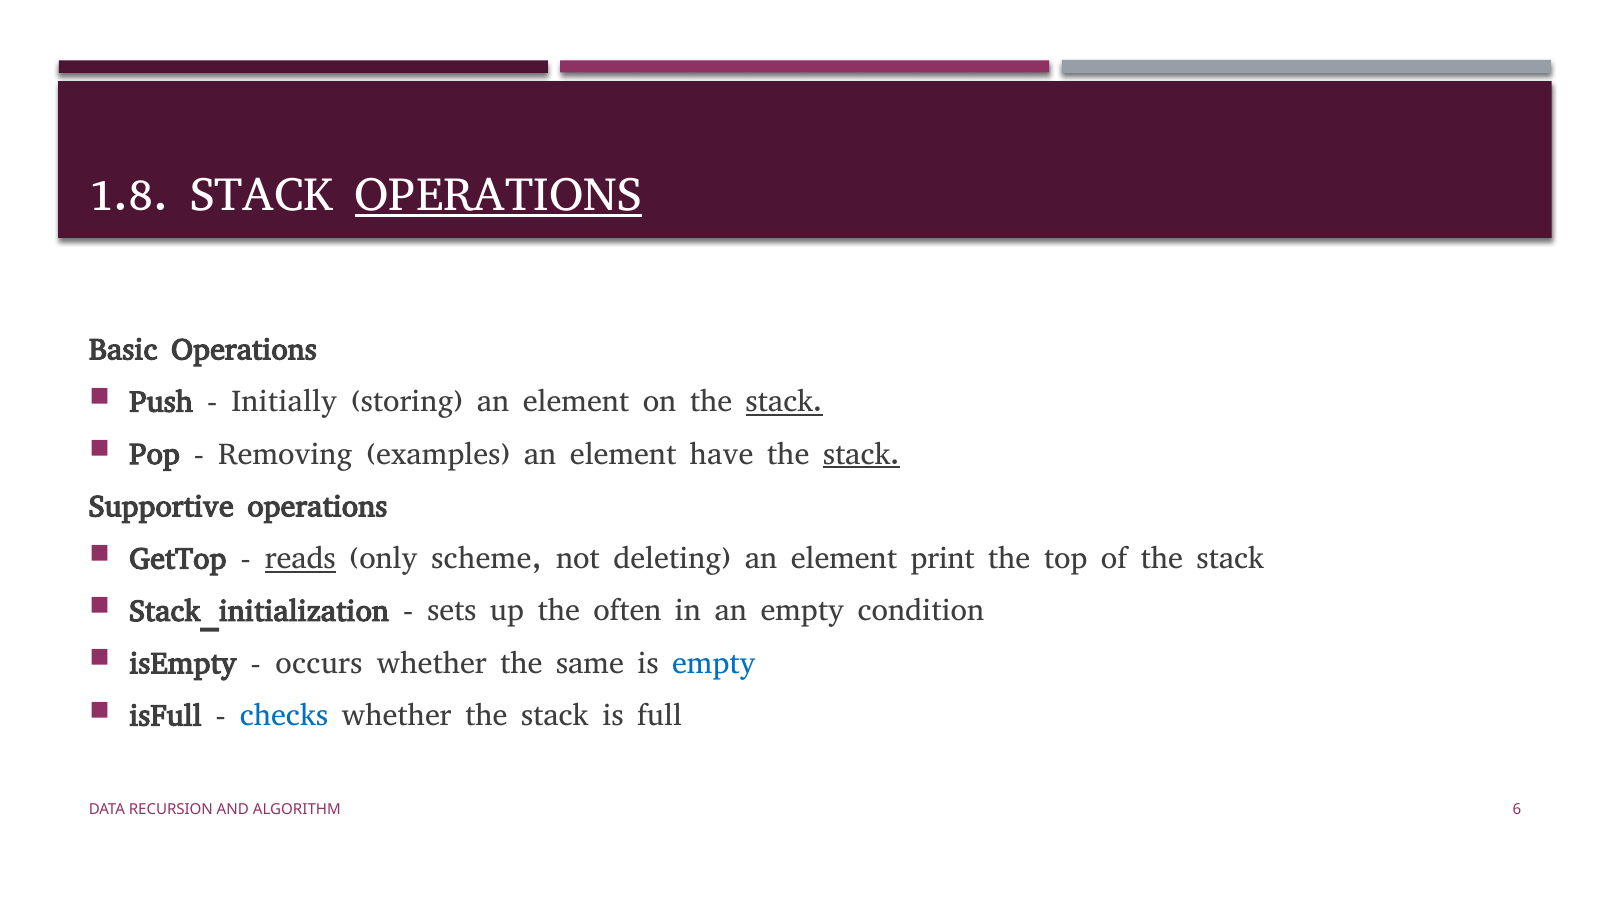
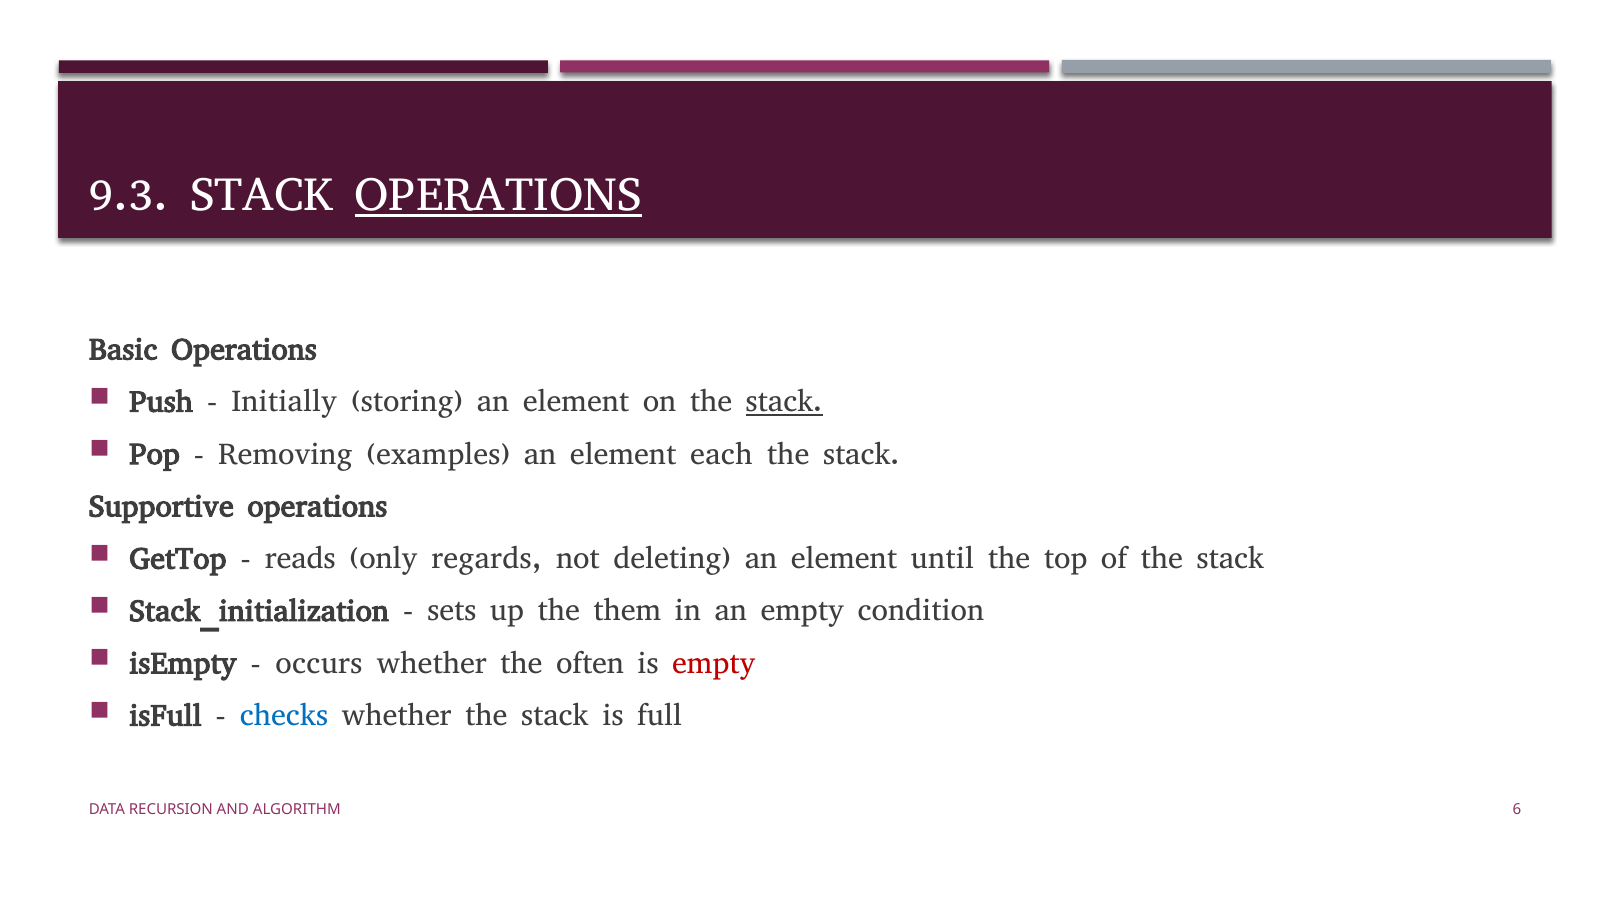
1.8: 1.8 -> 9.3
have: have -> each
stack at (862, 454) underline: present -> none
reads underline: present -> none
scheme: scheme -> regards
print: print -> until
often: often -> them
same: same -> often
empty at (714, 664) colour: blue -> red
